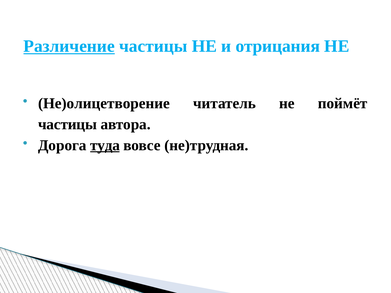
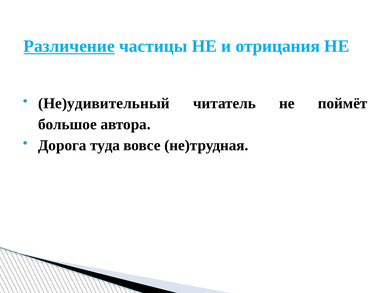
Не)олицетворение: Не)олицетворение -> Не)удивительный
частицы at (67, 124): частицы -> большое
туда underline: present -> none
